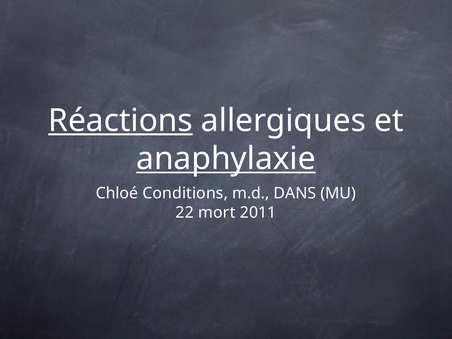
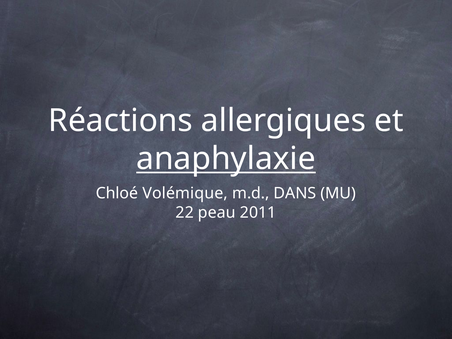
Réactions underline: present -> none
Conditions: Conditions -> Volémique
mort: mort -> peau
